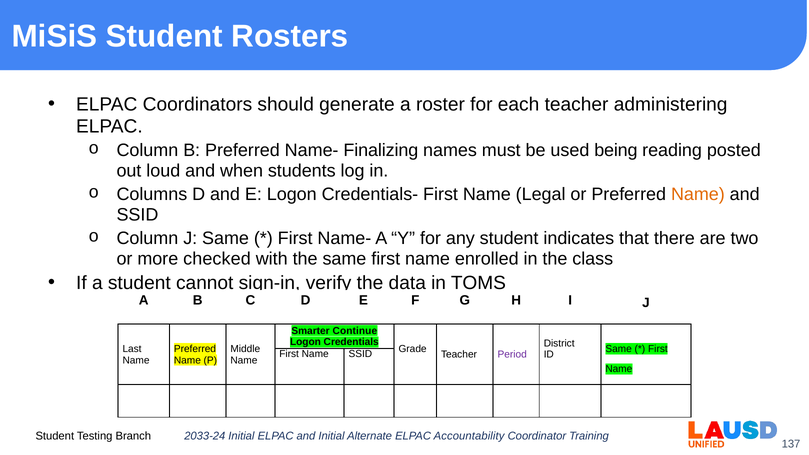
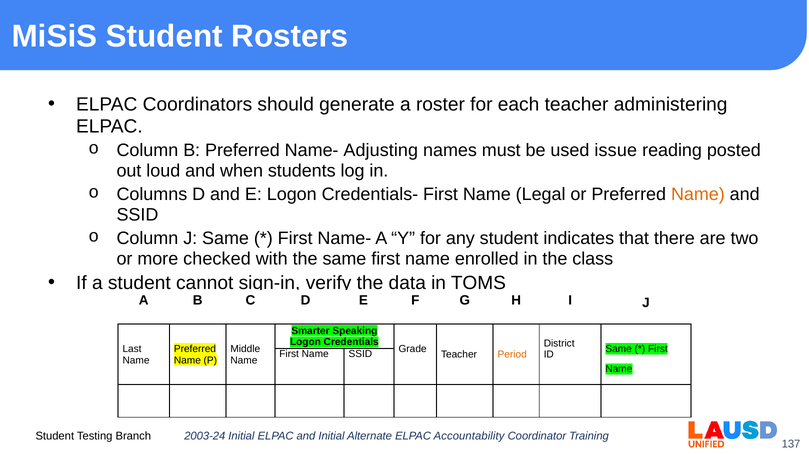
Finalizing: Finalizing -> Adjusting
being: being -> issue
Continue: Continue -> Speaking
Period colour: purple -> orange
2033-24: 2033-24 -> 2003-24
